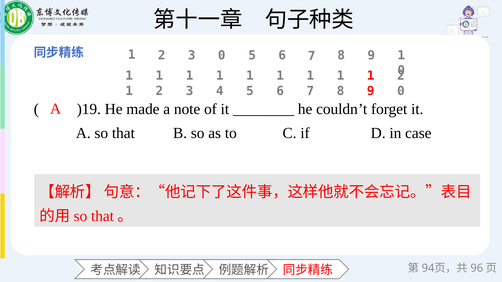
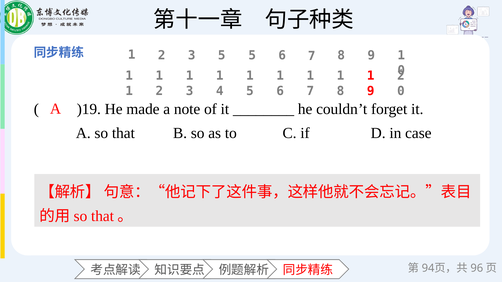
3 0: 0 -> 5
